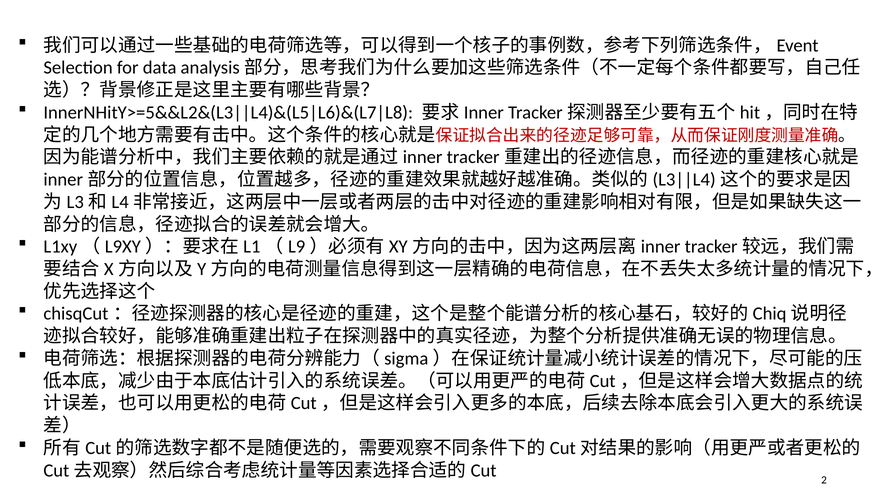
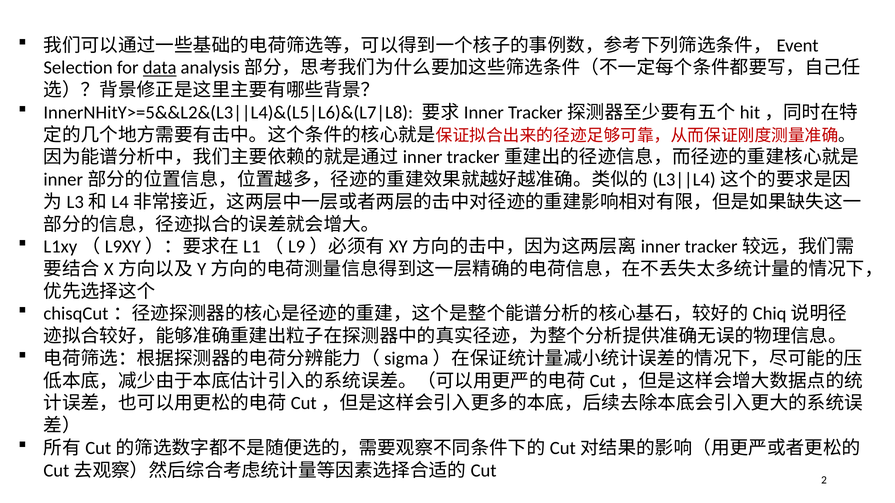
data underline: none -> present
